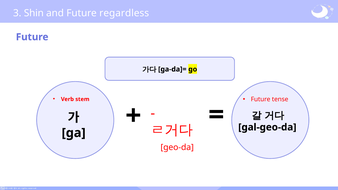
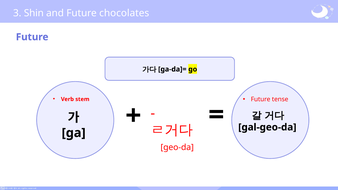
regardless: regardless -> chocolates
